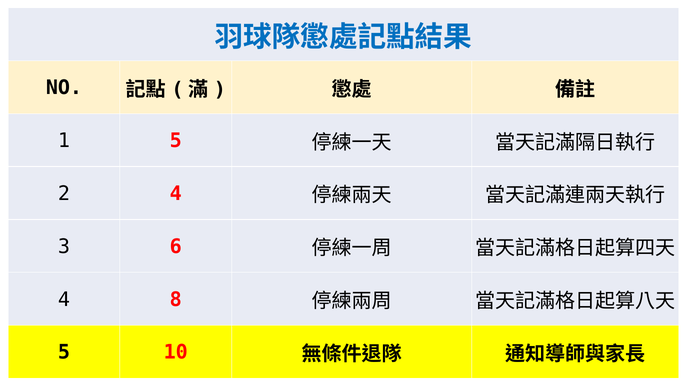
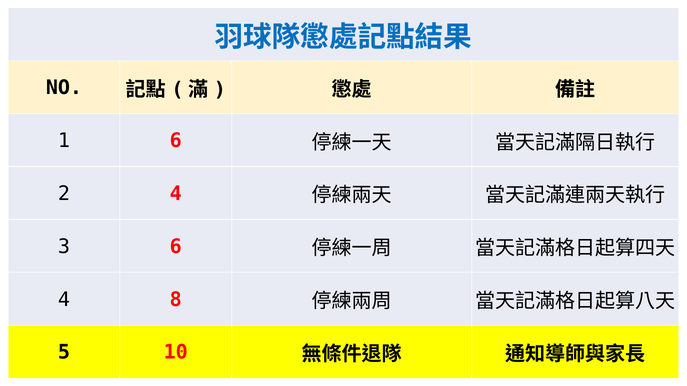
1 5: 5 -> 6
